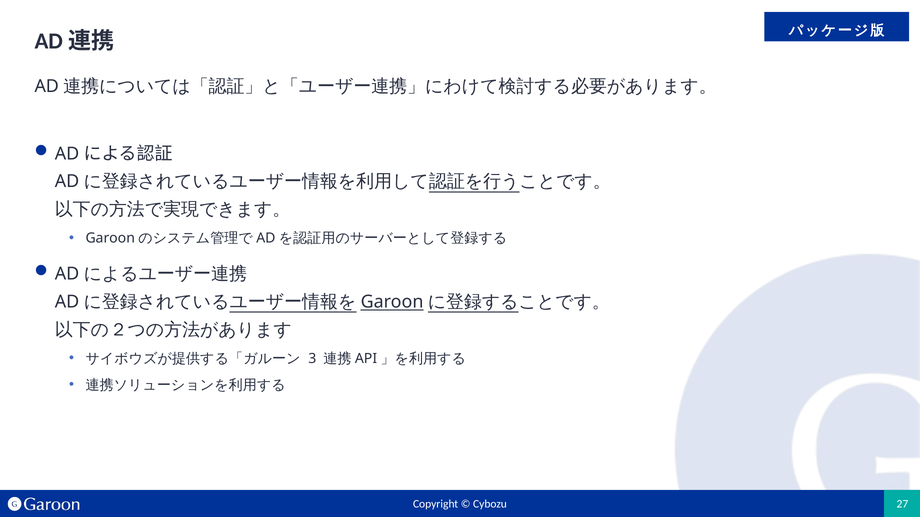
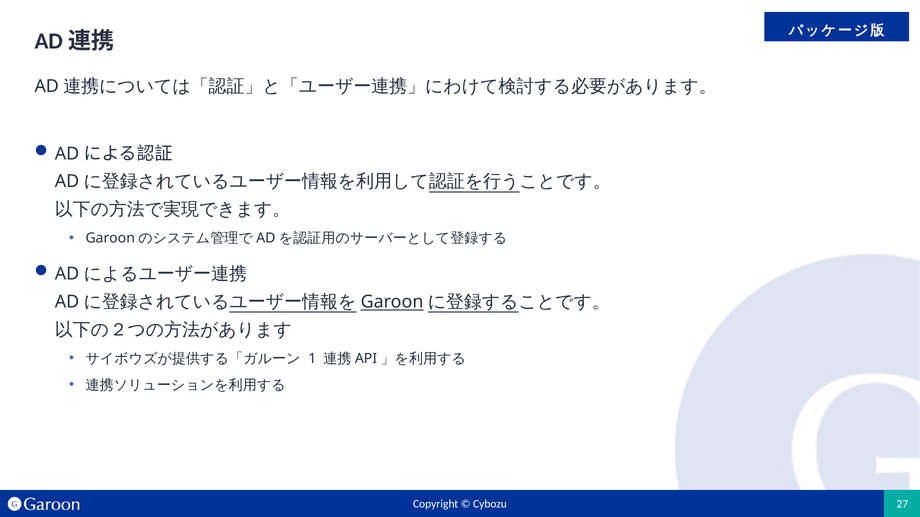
3: 3 -> 1
